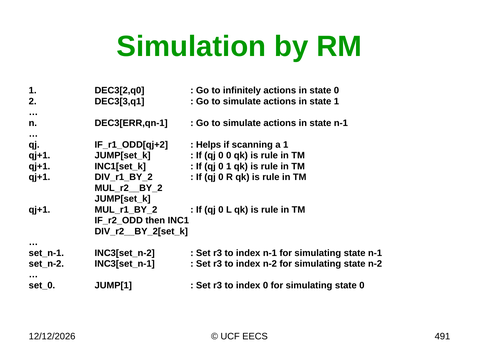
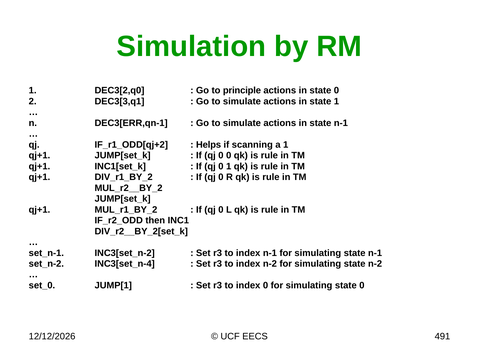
infinitely: infinitely -> principle
INC3[set_n-1: INC3[set_n-1 -> INC3[set_n-4
